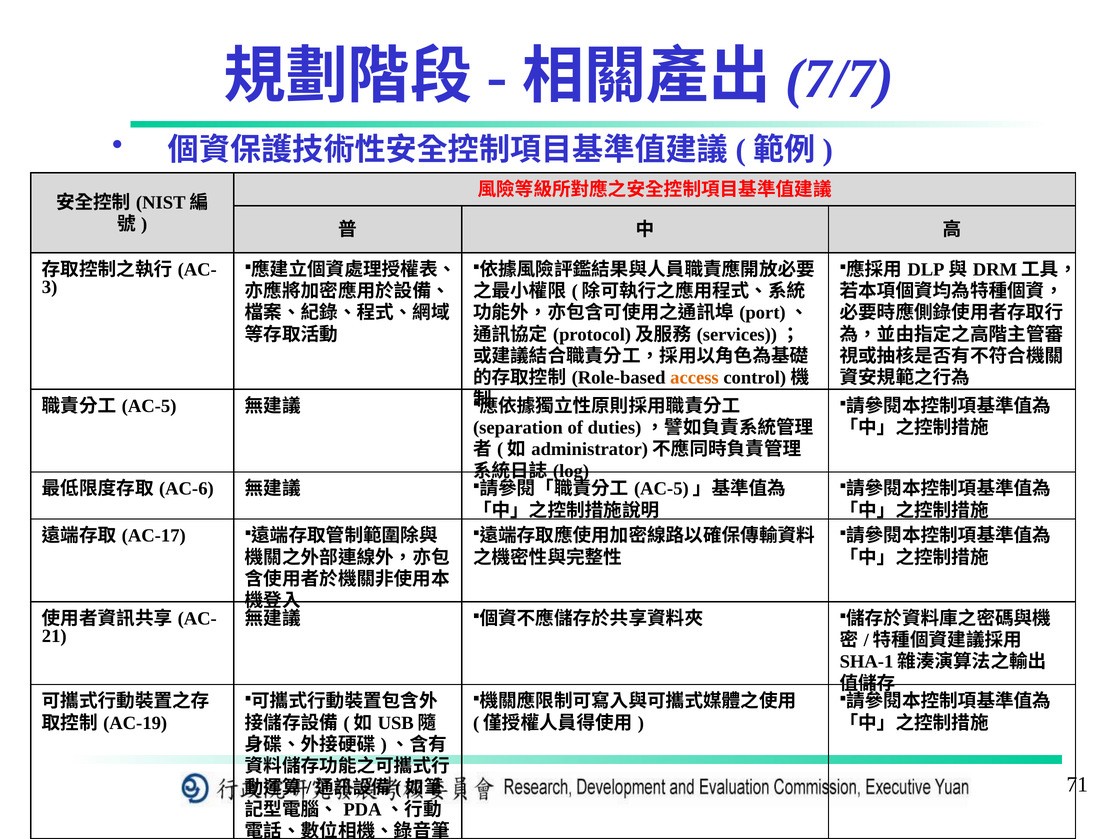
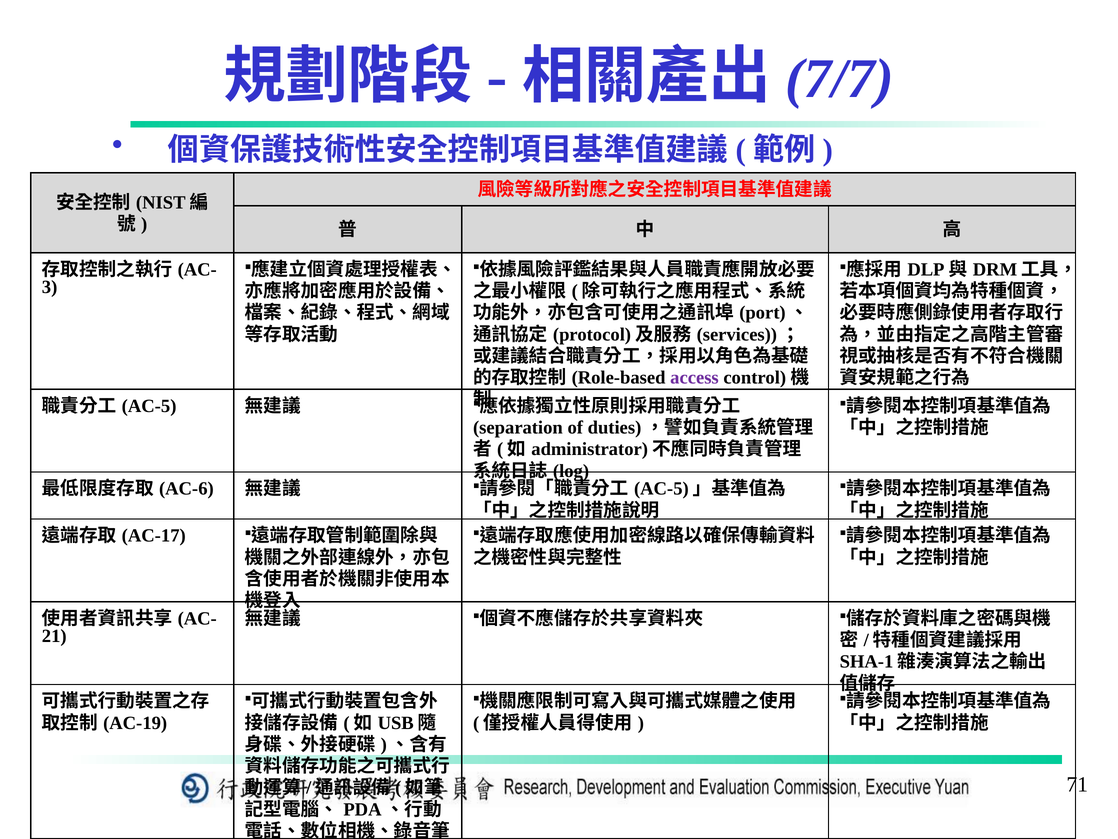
access colour: orange -> purple
